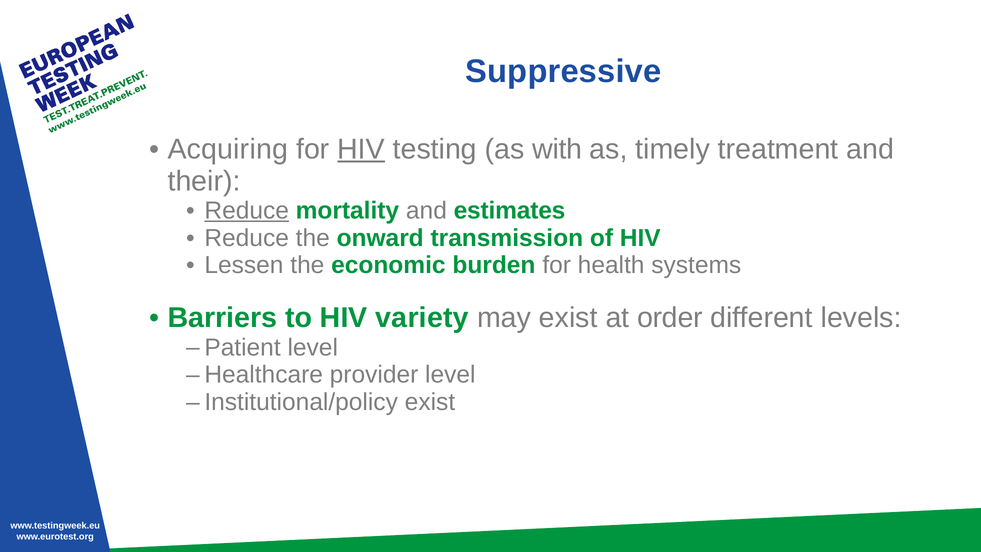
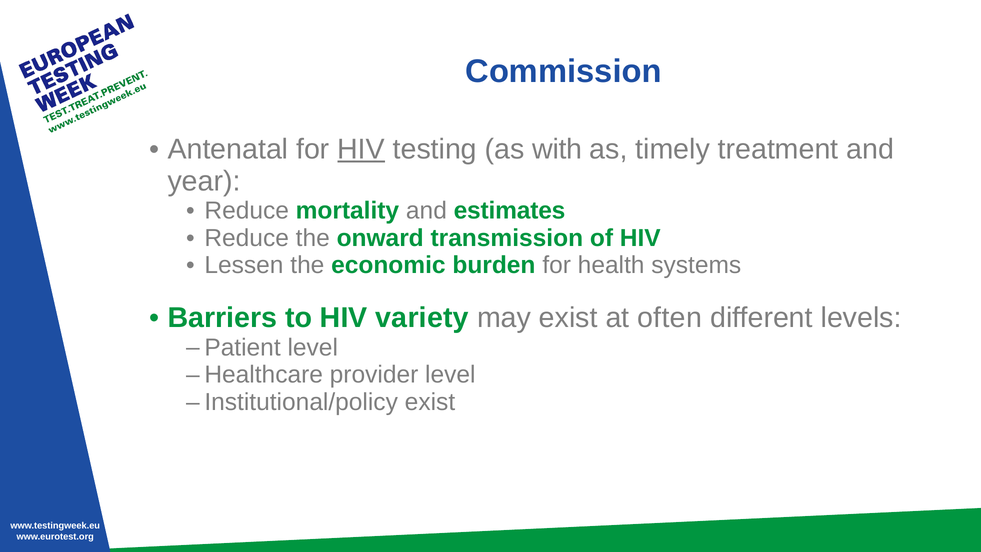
Suppressive: Suppressive -> Commission
Acquiring: Acquiring -> Antenatal
their: their -> year
Reduce at (247, 211) underline: present -> none
order: order -> often
